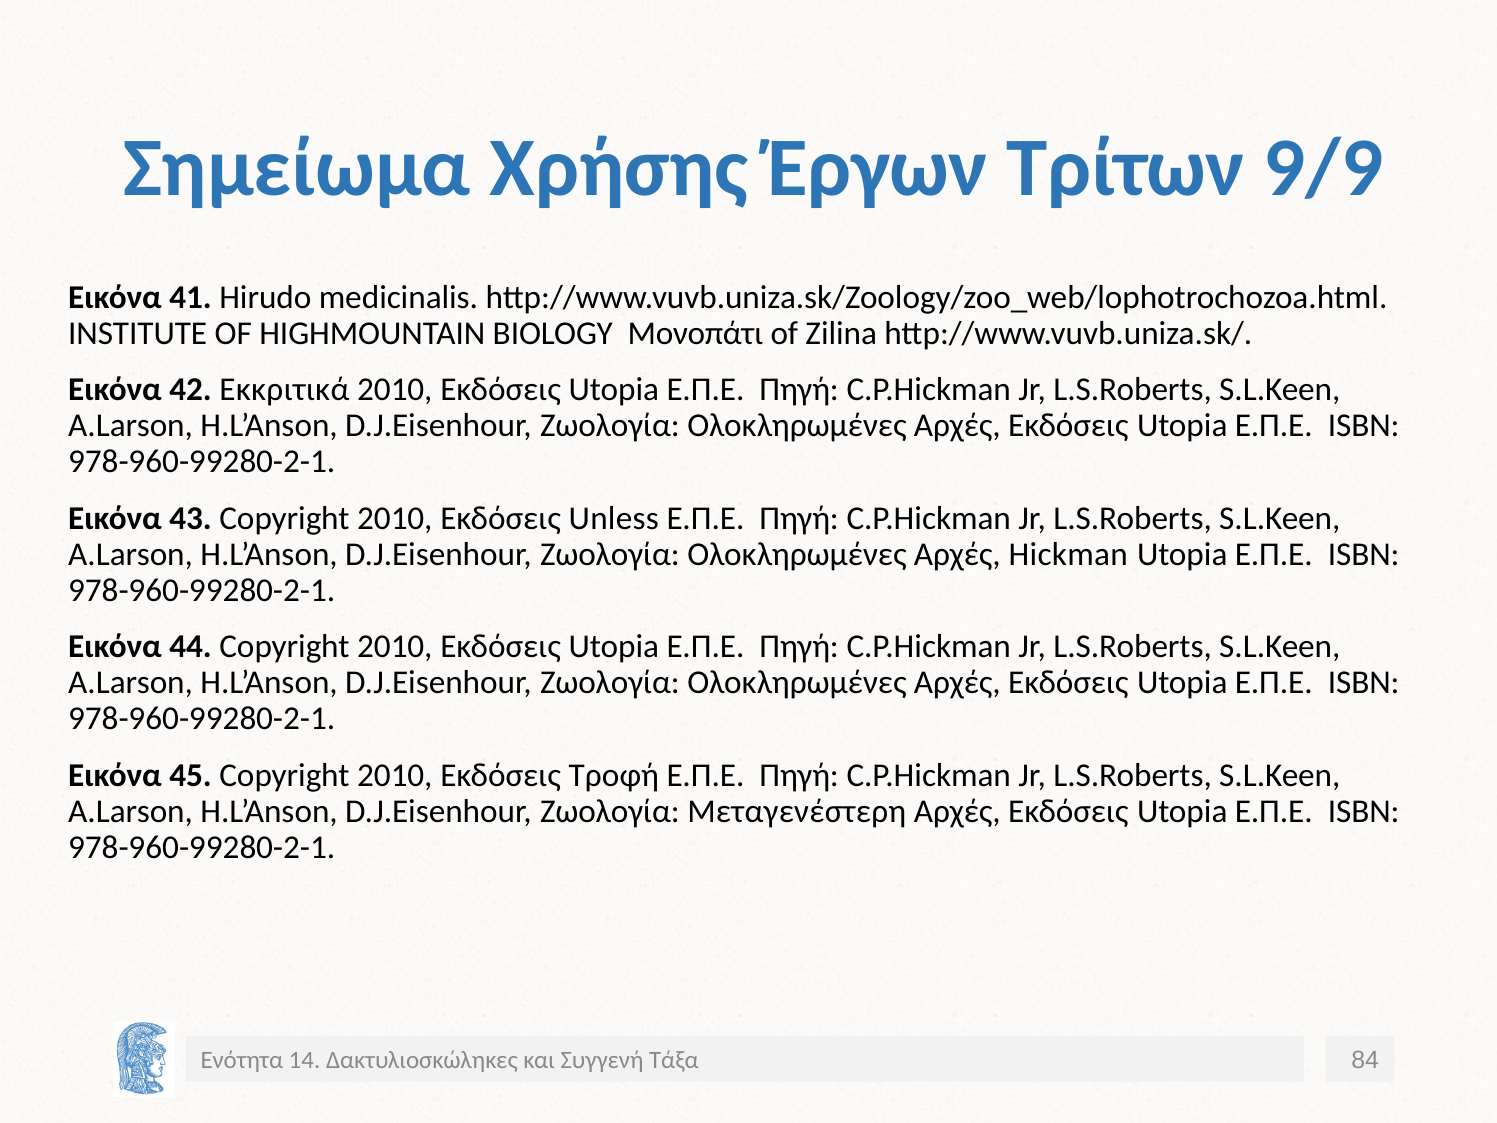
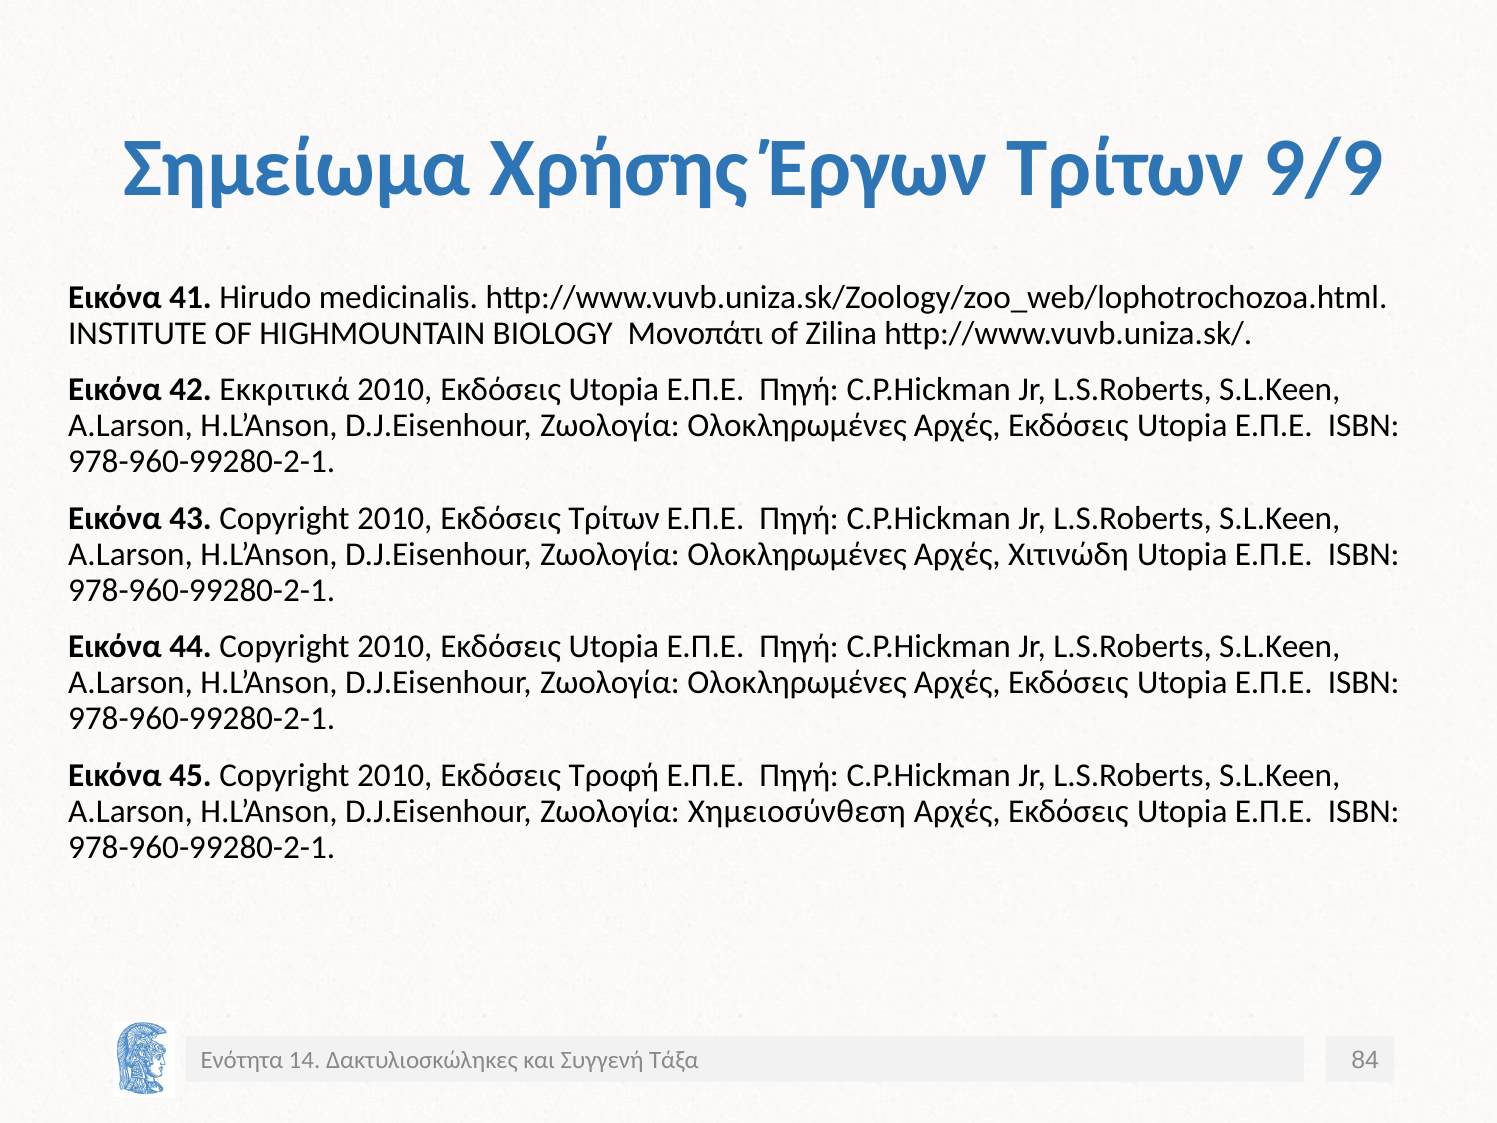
Εκδόσεις Unless: Unless -> Τρίτων
Hickman: Hickman -> Χιτινώδη
Μεταγενέστερη: Μεταγενέστερη -> Χημειοσύνθεση
